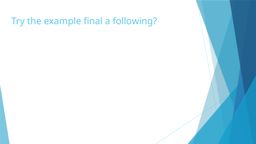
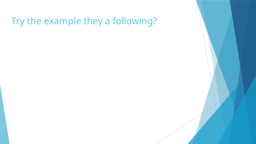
final: final -> they
